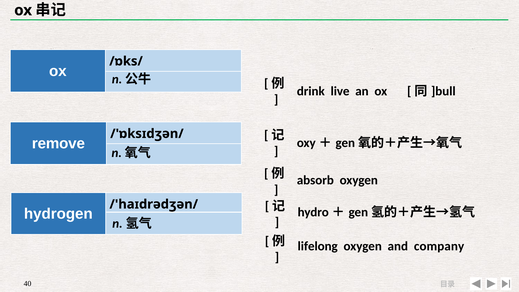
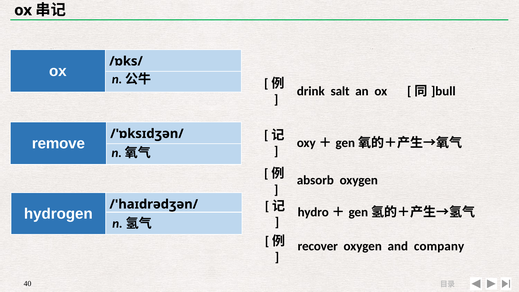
live: live -> salt
lifelong: lifelong -> recover
